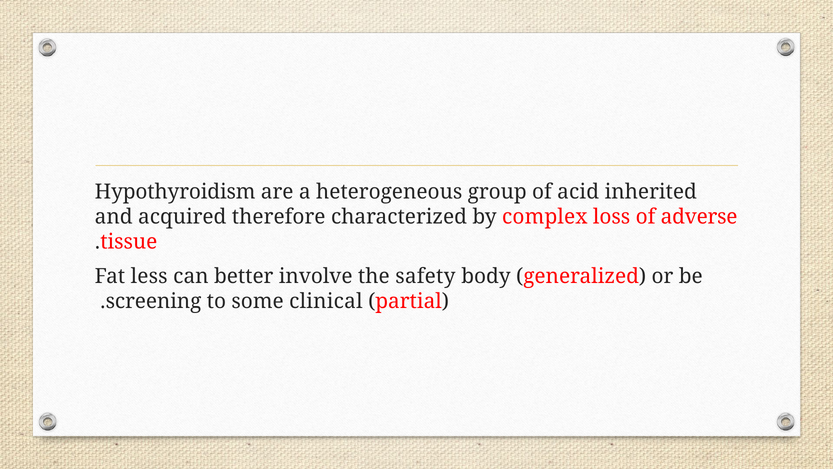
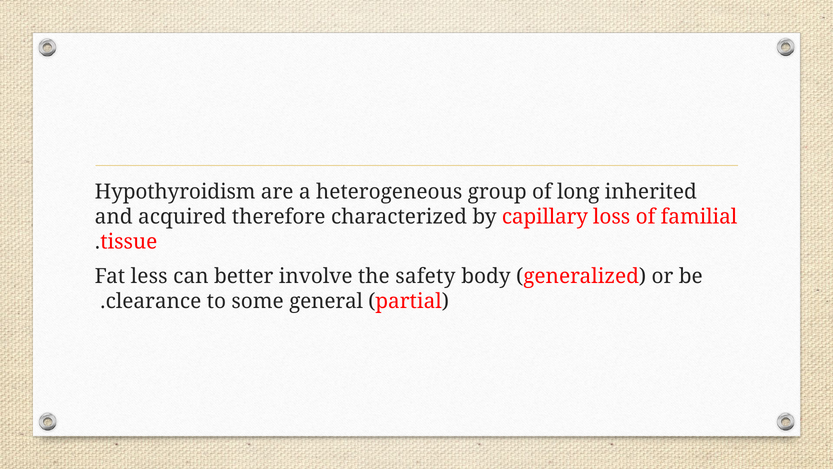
acid: acid -> long
complex: complex -> capillary
adverse: adverse -> familial
screening: screening -> clearance
clinical: clinical -> general
